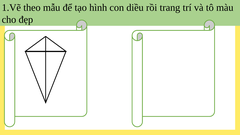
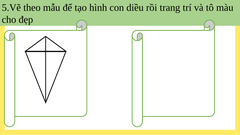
1.Vẽ: 1.Vẽ -> 5.Vẽ
